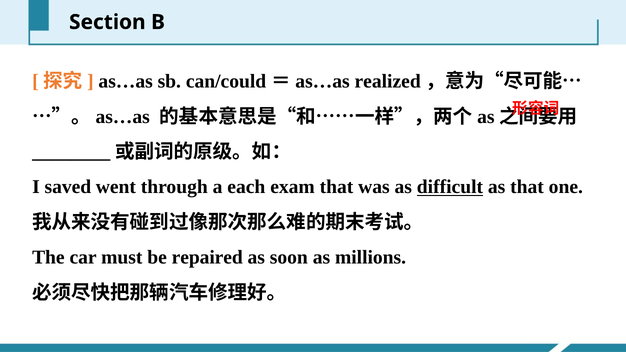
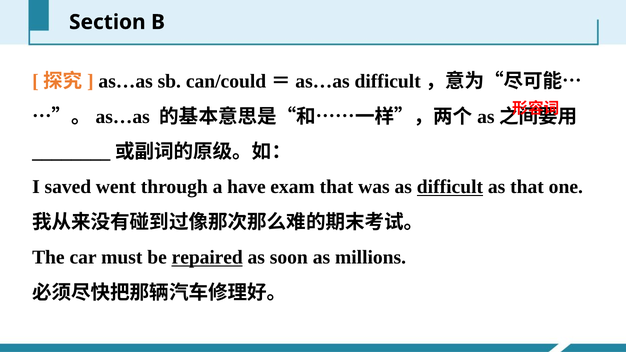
as…as realized: realized -> difficult
each: each -> have
repaired underline: none -> present
